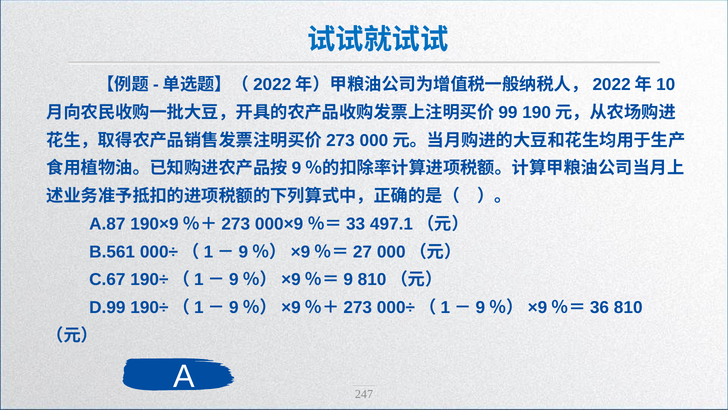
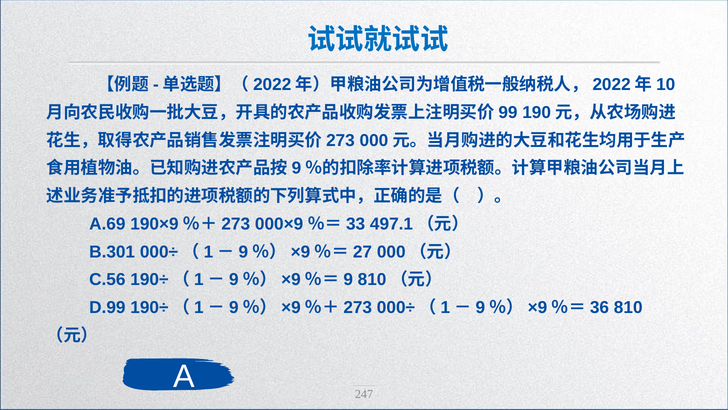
A.87: A.87 -> A.69
B.561: B.561 -> B.301
C.67: C.67 -> C.56
